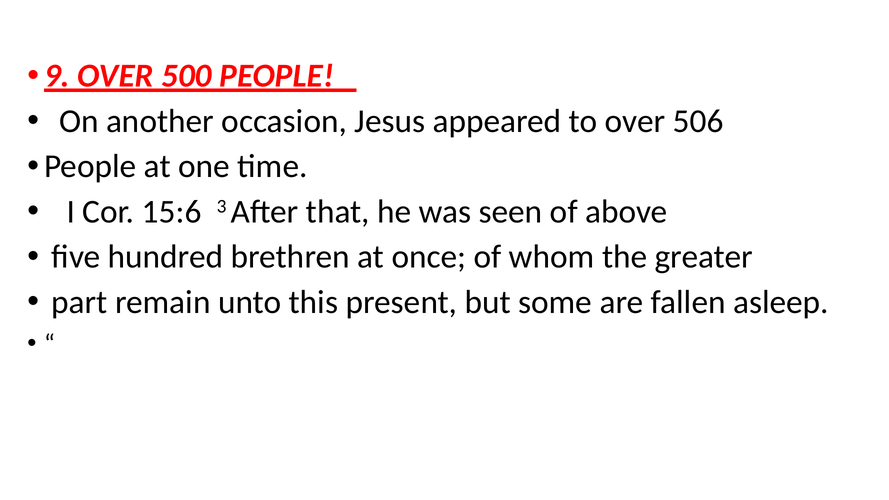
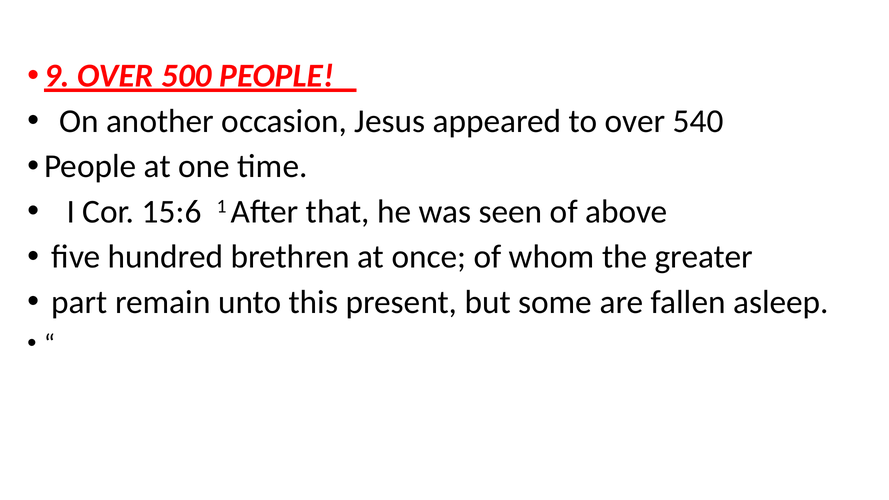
506: 506 -> 540
3: 3 -> 1
